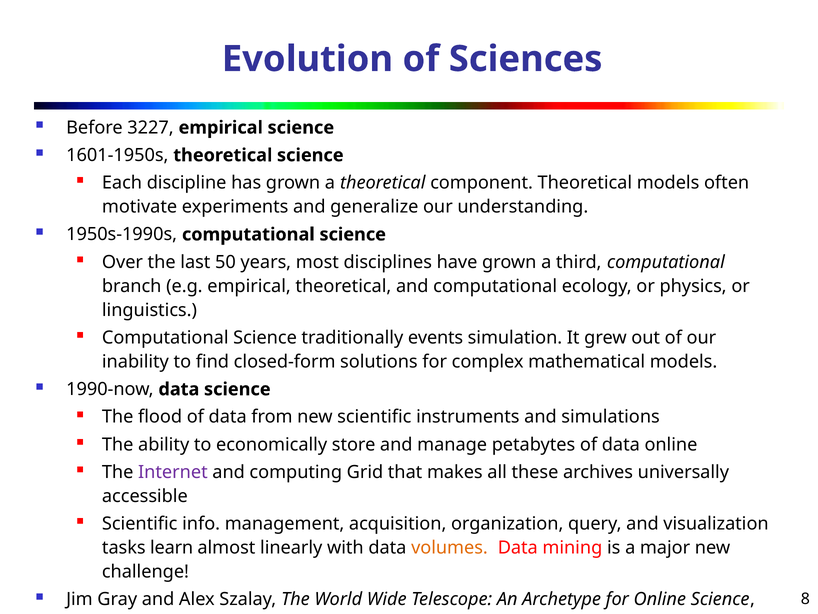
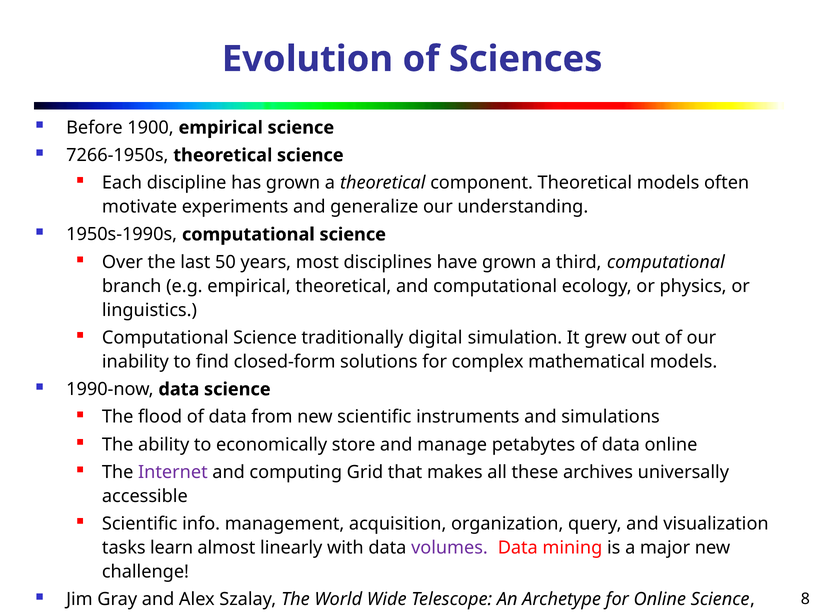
3227: 3227 -> 1900
1601-1950s: 1601-1950s -> 7266-1950s
events: events -> digital
volumes colour: orange -> purple
